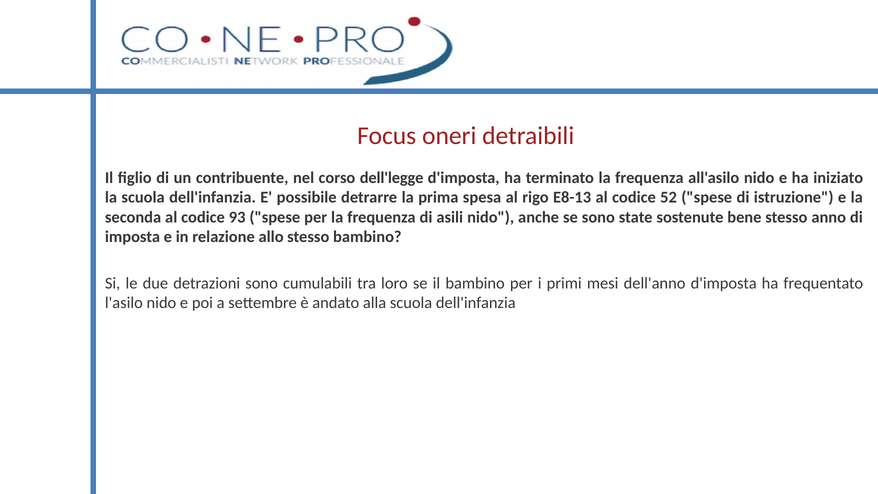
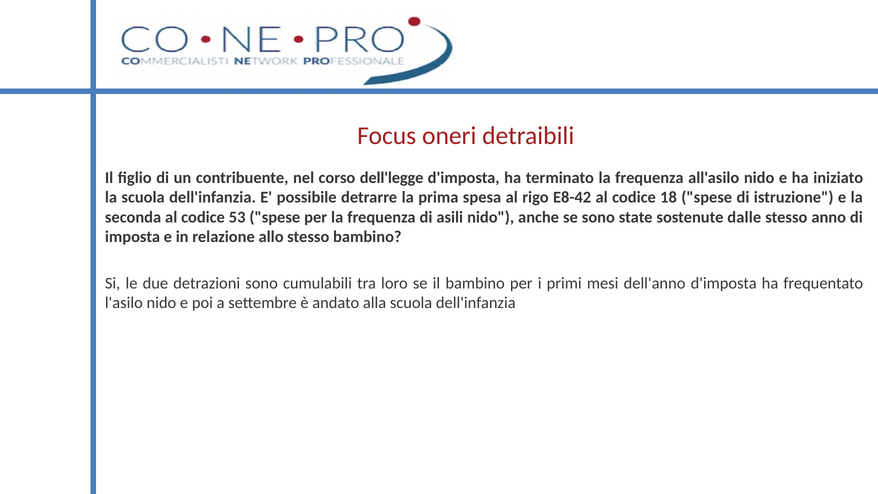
E8-13: E8-13 -> E8-42
52: 52 -> 18
93: 93 -> 53
bene: bene -> dalle
